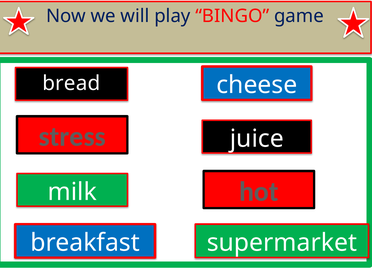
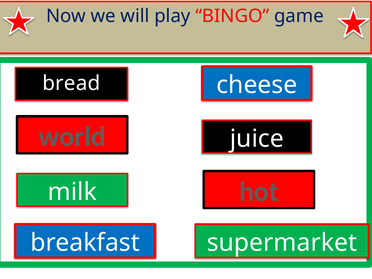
stress: stress -> world
